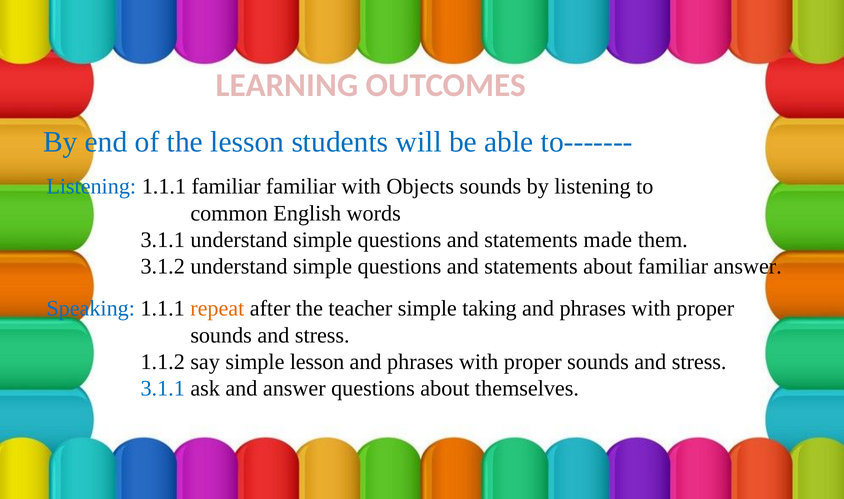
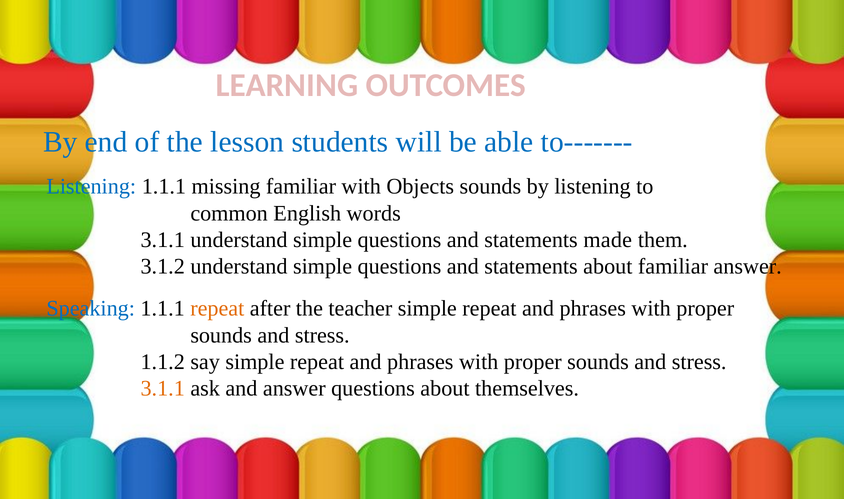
1.1.1 familiar: familiar -> missing
teacher simple taking: taking -> repeat
say simple lesson: lesson -> repeat
3.1.1 at (163, 388) colour: blue -> orange
